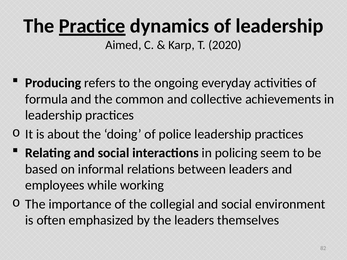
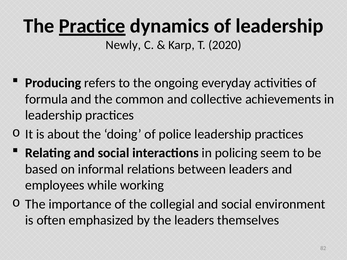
Aimed: Aimed -> Newly
